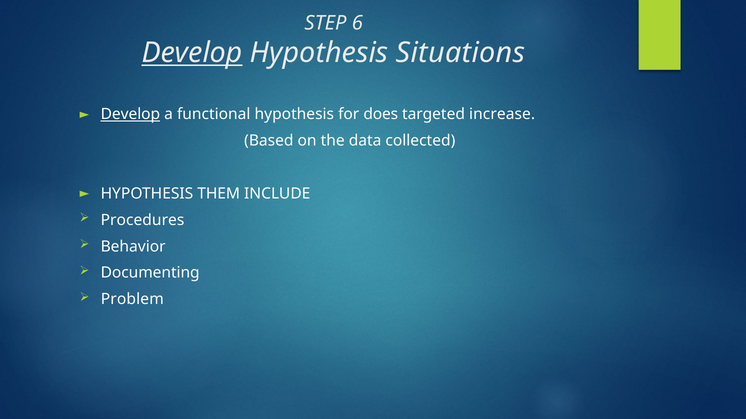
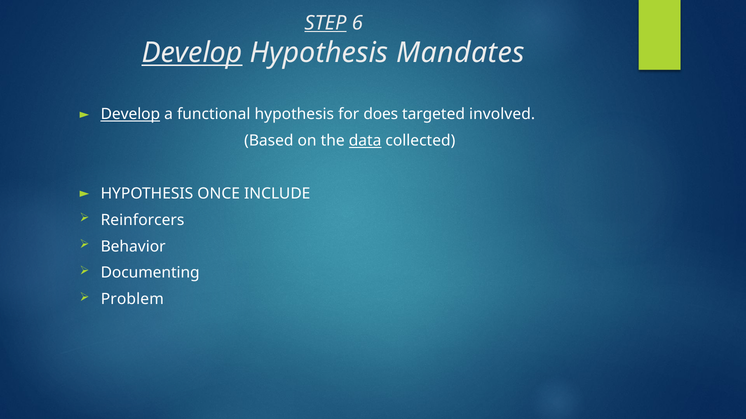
STEP underline: none -> present
Situations: Situations -> Mandates
increase: increase -> involved
data underline: none -> present
THEM: THEM -> ONCE
Procedures: Procedures -> Reinforcers
